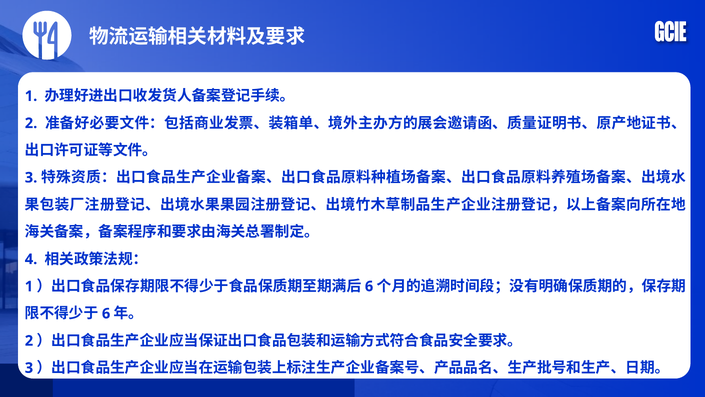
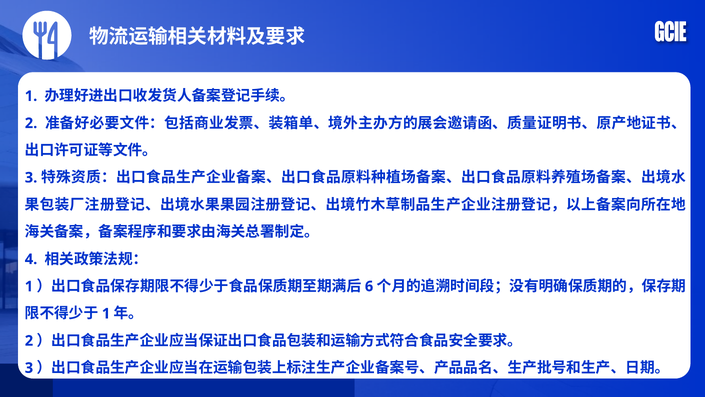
6 at (106, 313): 6 -> 1
